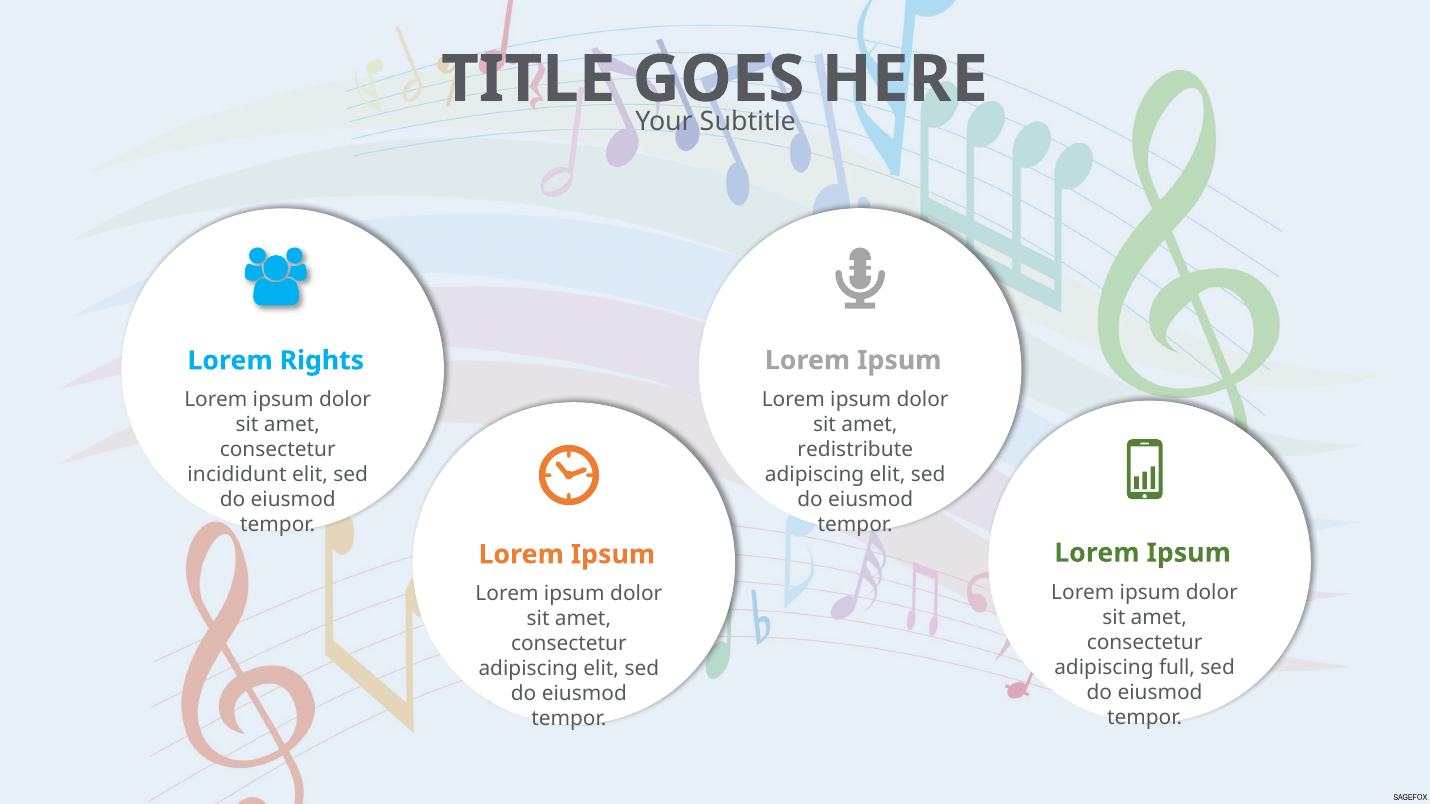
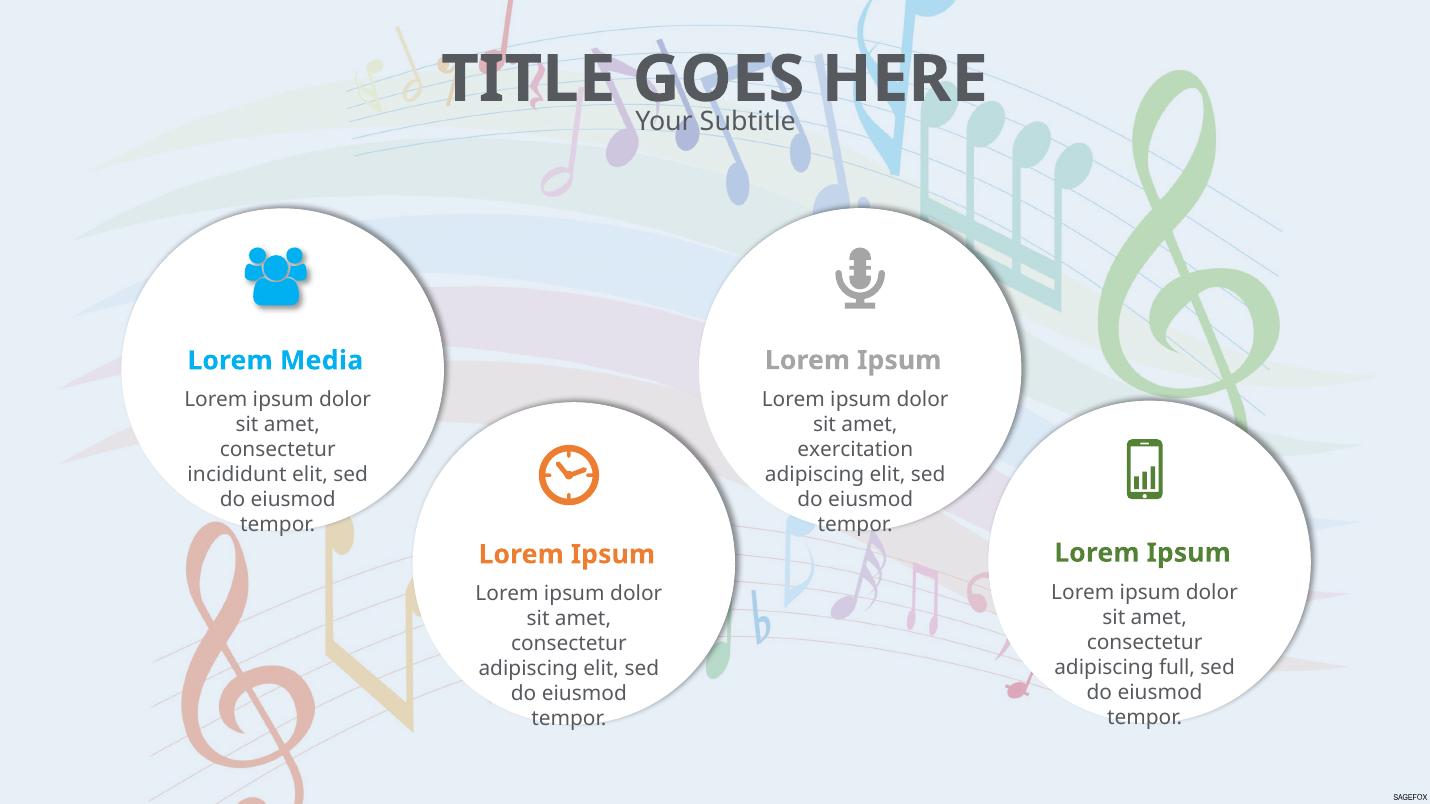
Rights: Rights -> Media
redistribute: redistribute -> exercitation
